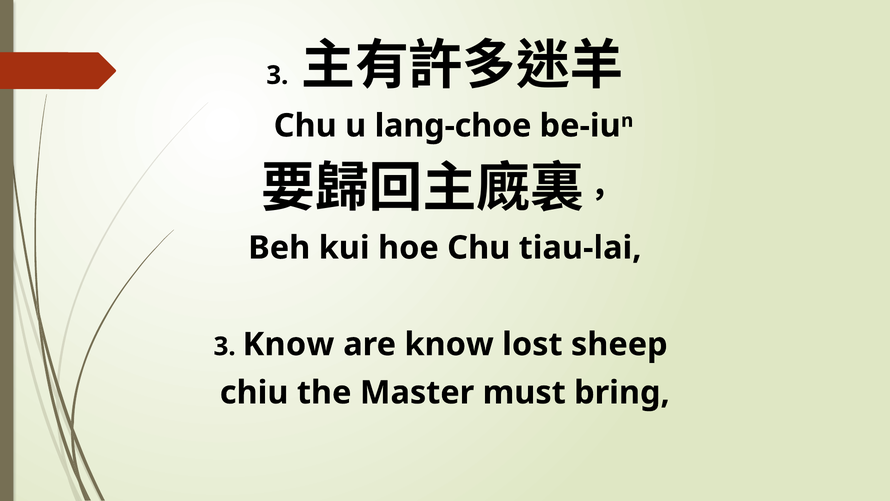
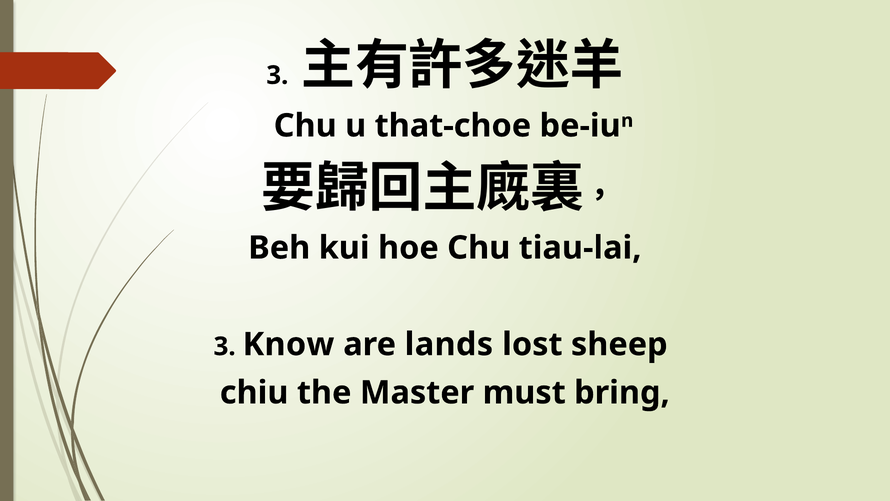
lang-choe: lang-choe -> that-choe
are know: know -> lands
